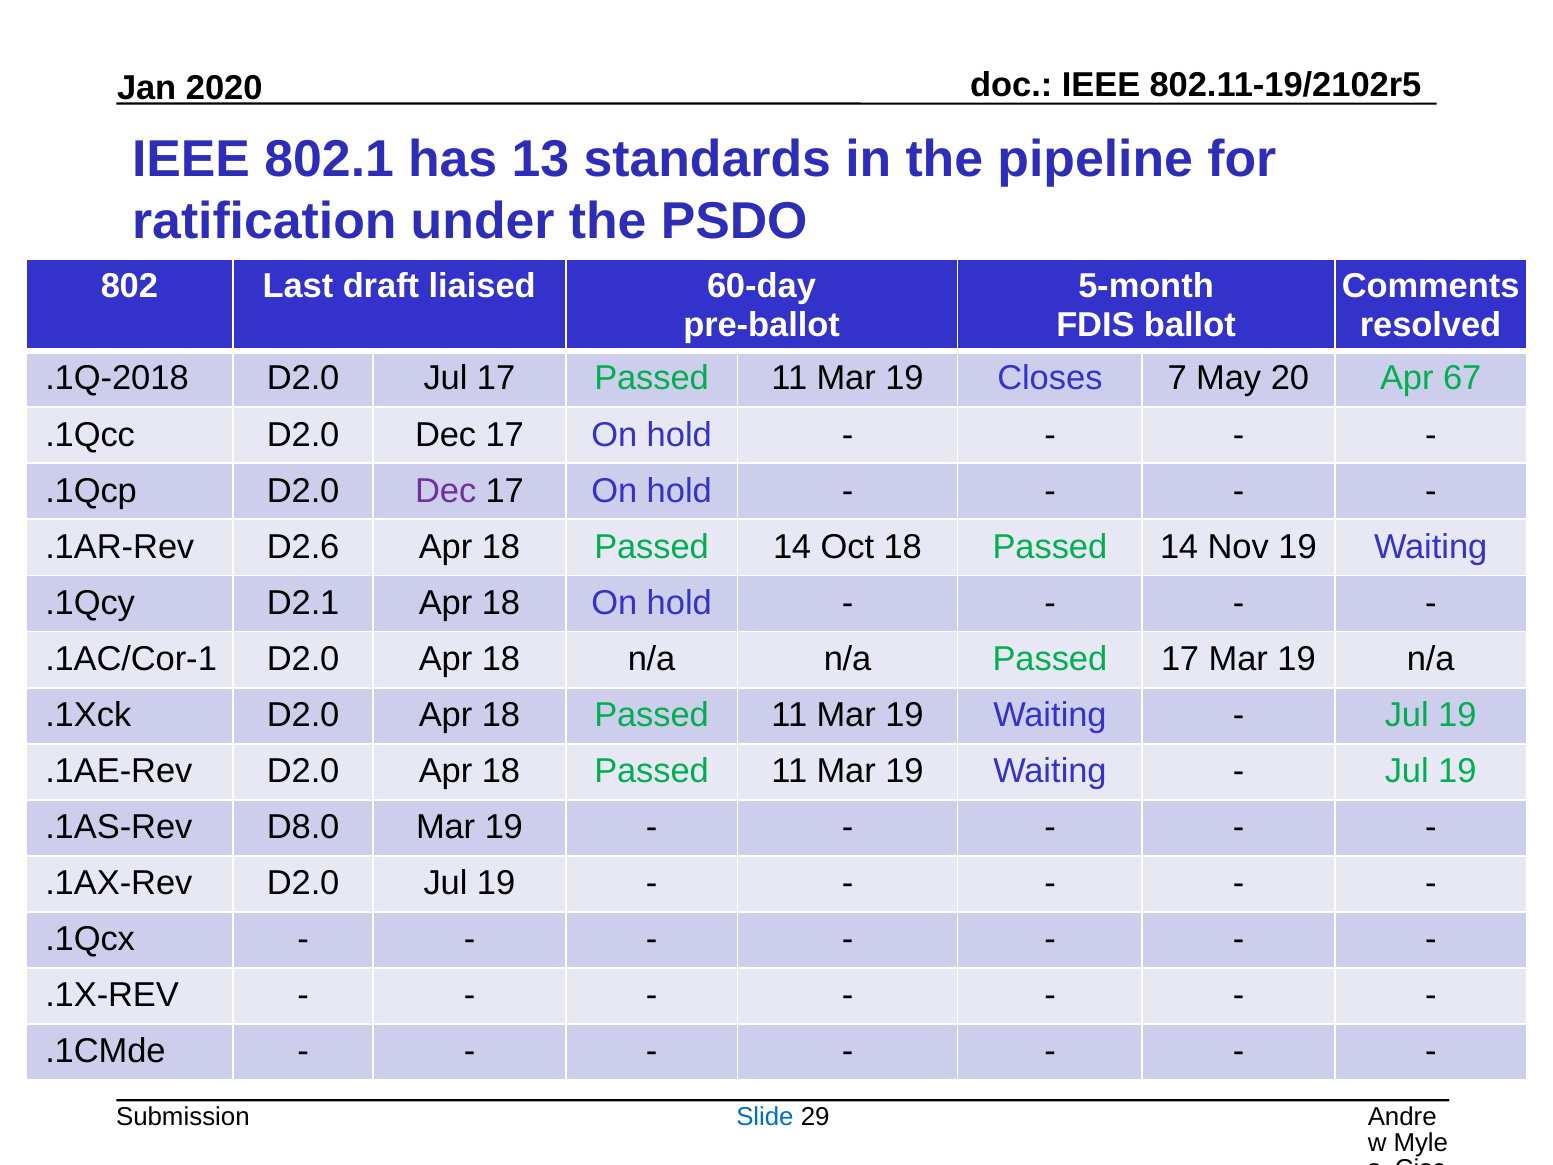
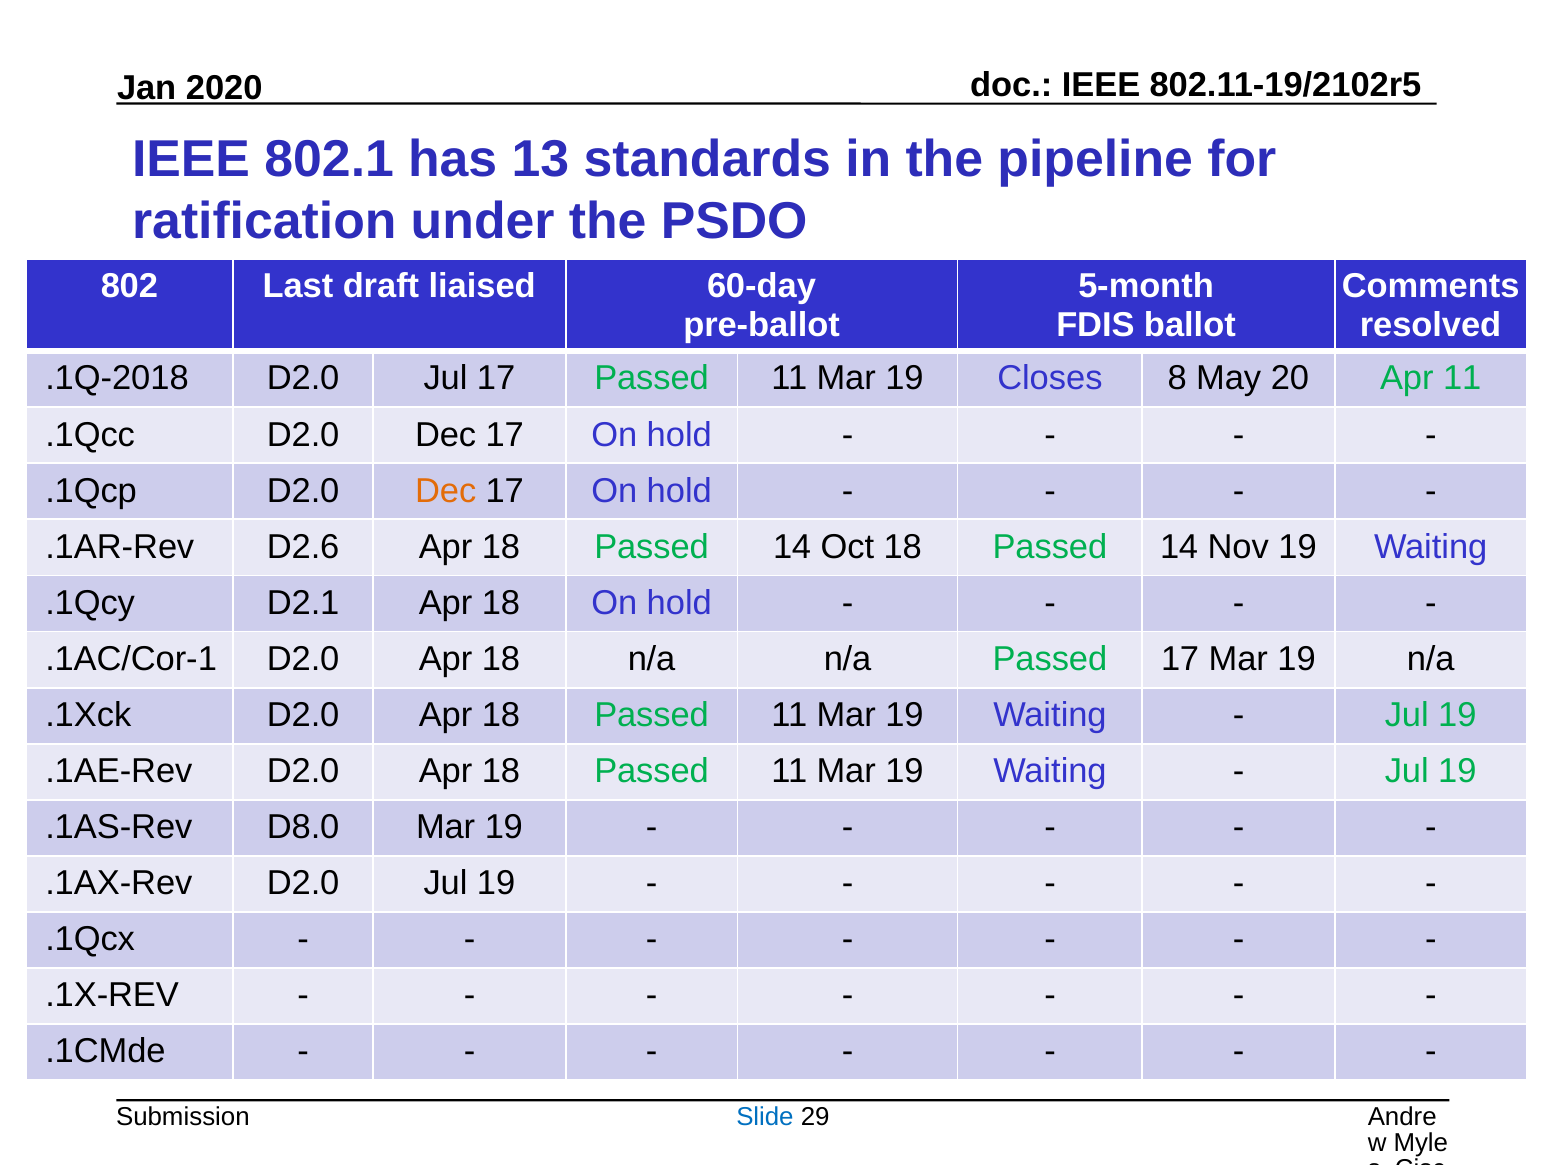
7: 7 -> 8
Apr 67: 67 -> 11
Dec at (446, 491) colour: purple -> orange
